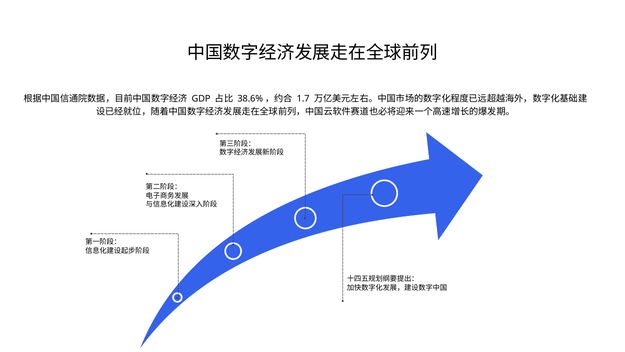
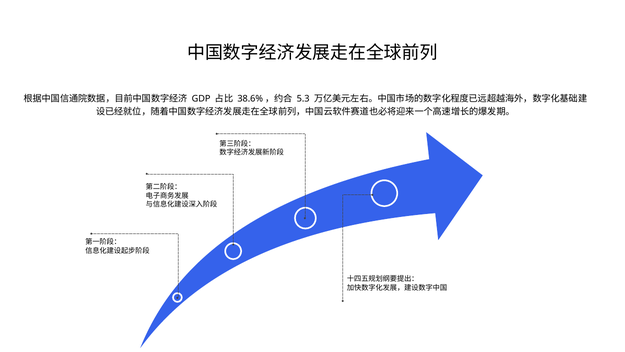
1.7: 1.7 -> 5.3
